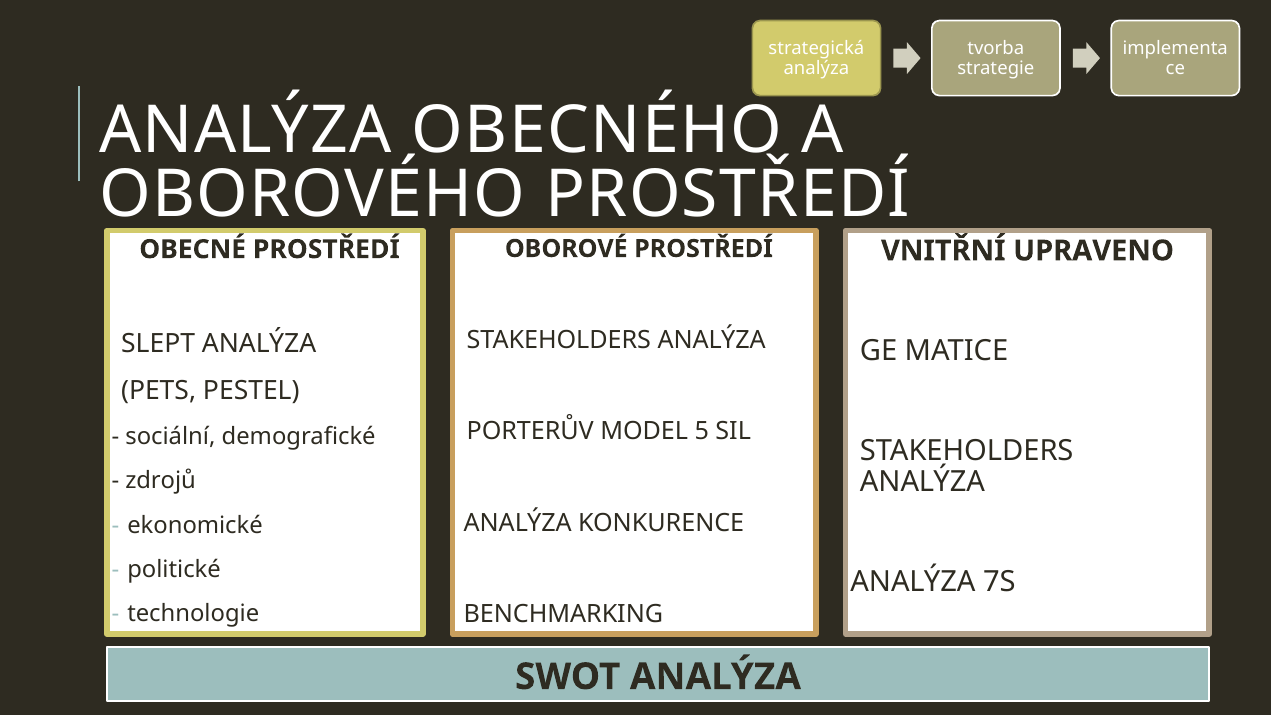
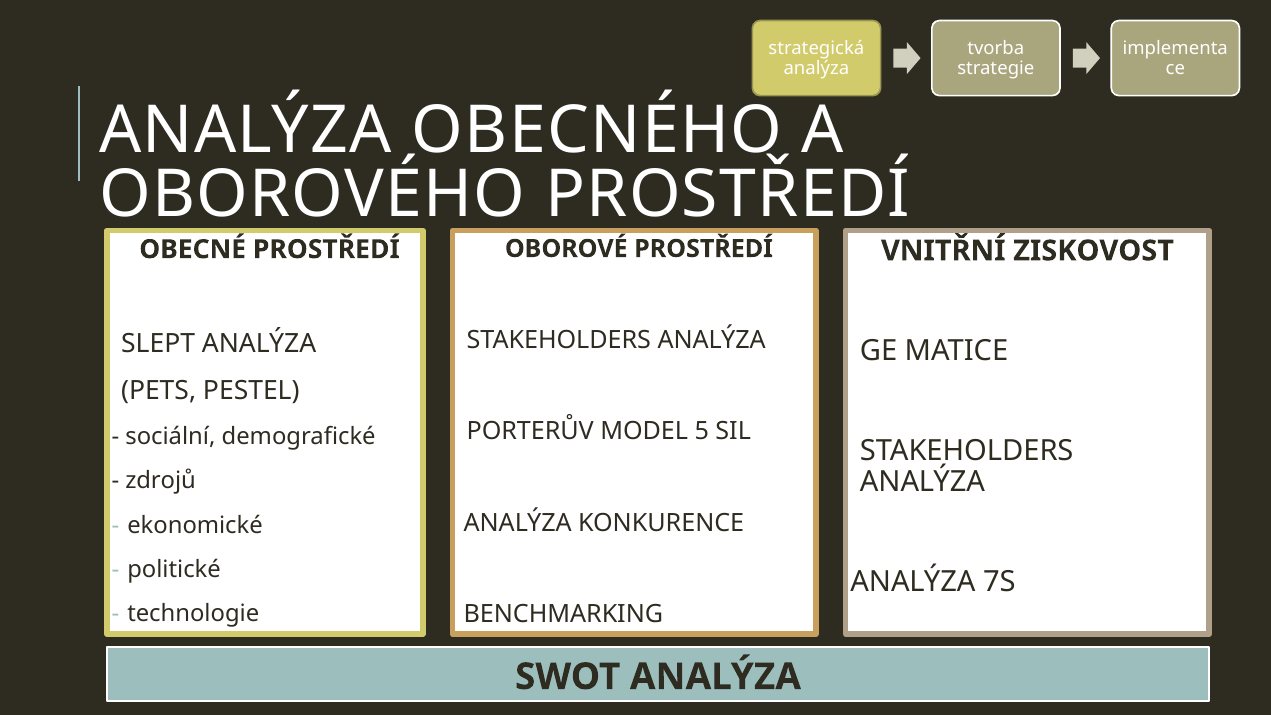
UPRAVENO: UPRAVENO -> ZISKOVOST
